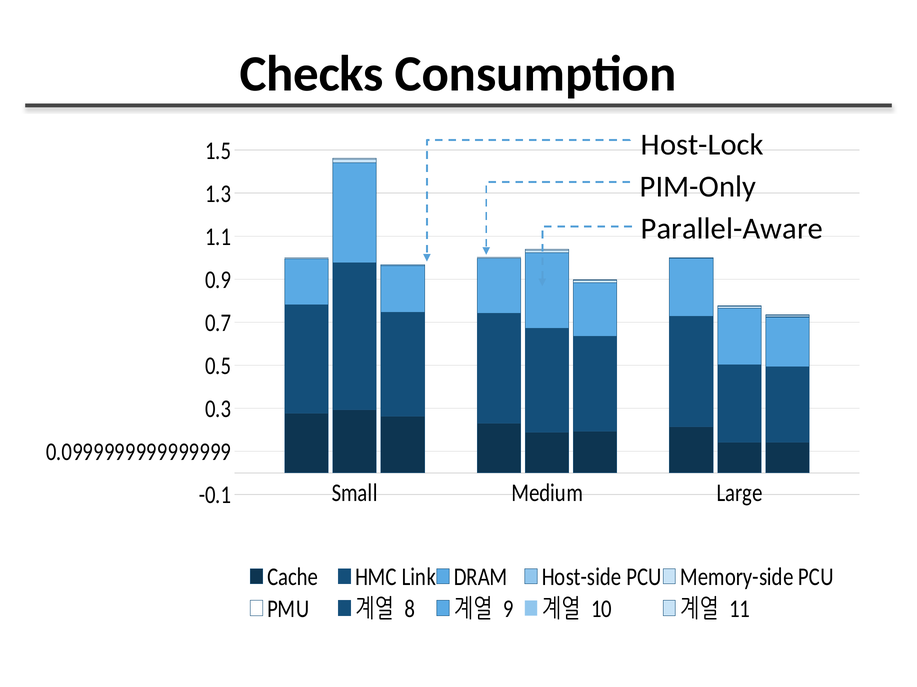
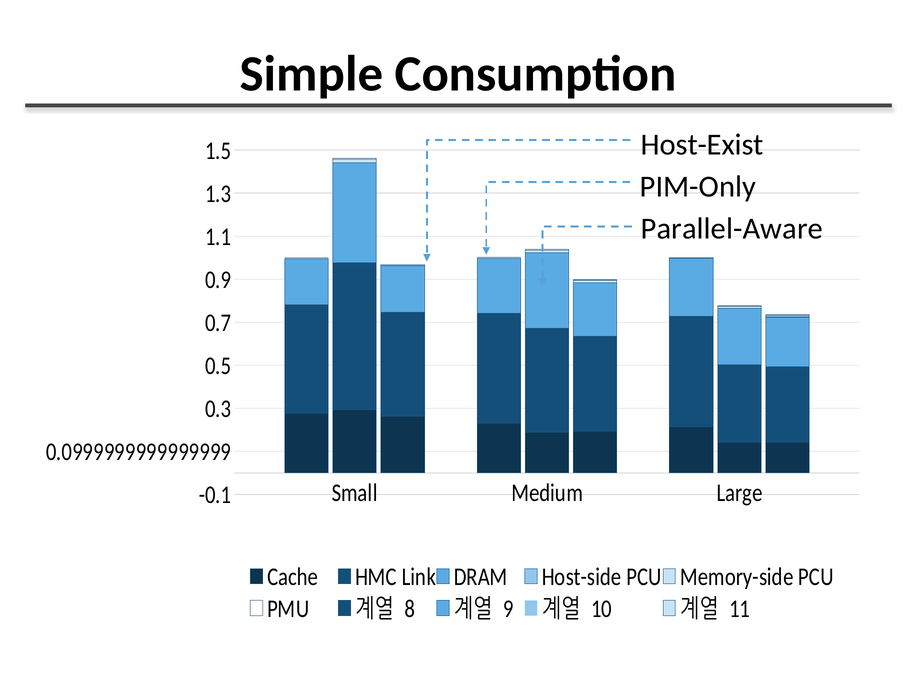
Checks: Checks -> Simple
Host-Lock: Host-Lock -> Host-Exist
